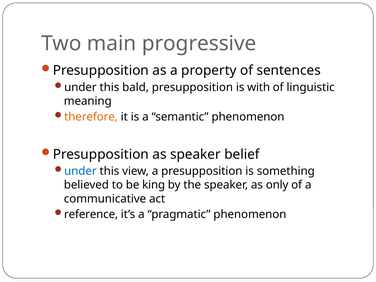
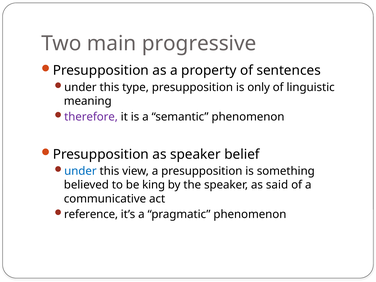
bald: bald -> type
with: with -> only
therefore colour: orange -> purple
only: only -> said
